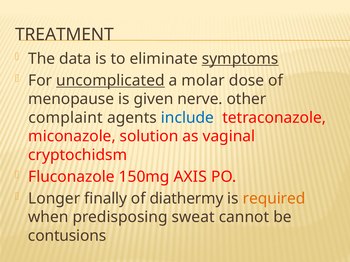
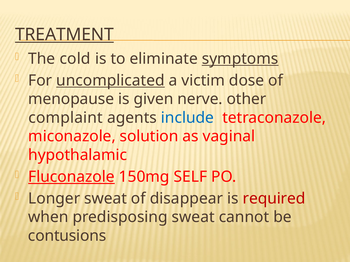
TREATMENT underline: none -> present
data: data -> cold
molar: molar -> victim
cryptochidsm: cryptochidsm -> hypothalamic
Fluconazole underline: none -> present
AXIS: AXIS -> SELF
Longer finally: finally -> sweat
diathermy: diathermy -> disappear
required colour: orange -> red
